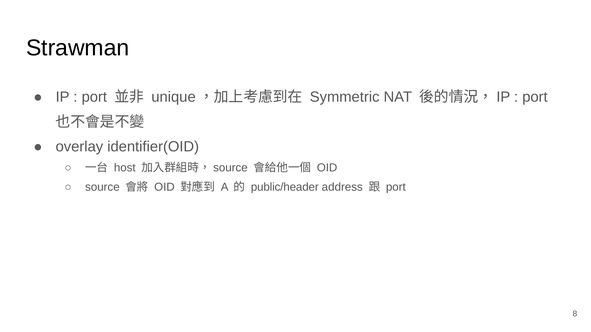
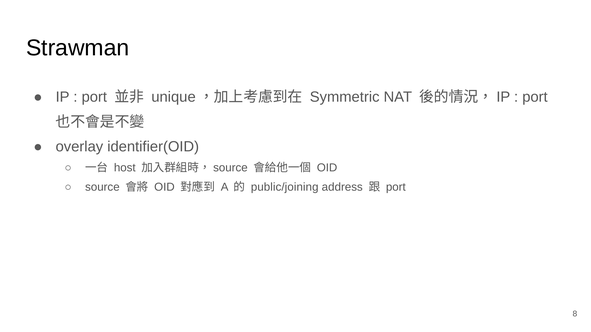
public/header: public/header -> public/joining
